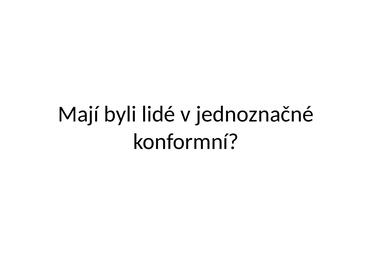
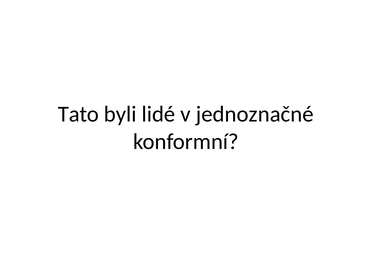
Mají: Mají -> Tato
